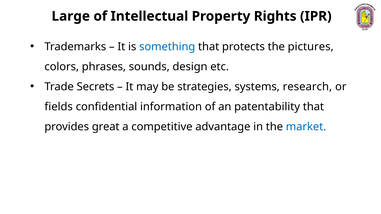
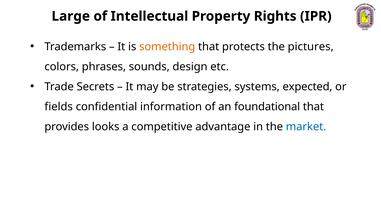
something colour: blue -> orange
research: research -> expected
patentability: patentability -> foundational
great: great -> looks
